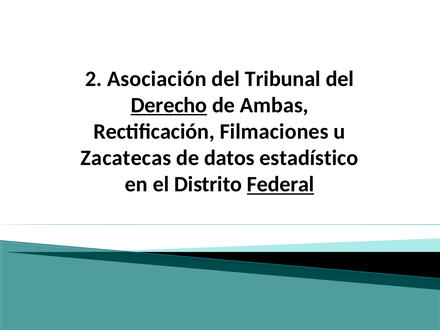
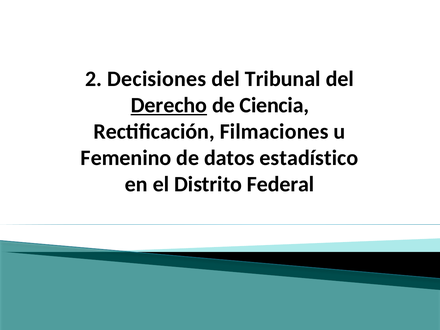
Asociación: Asociación -> Decisiones
Ambas: Ambas -> Ciencia
Zacatecas: Zacatecas -> Femenino
Federal underline: present -> none
